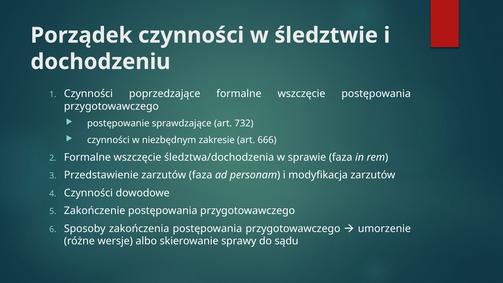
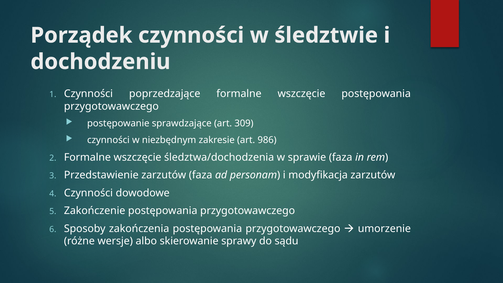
732: 732 -> 309
666: 666 -> 986
